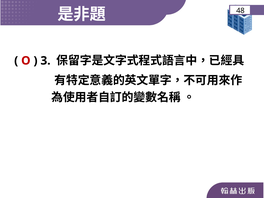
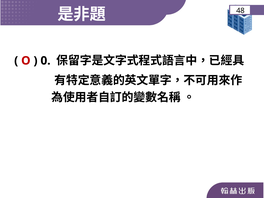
3: 3 -> 0
